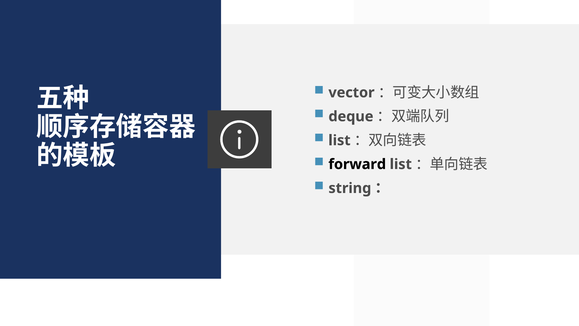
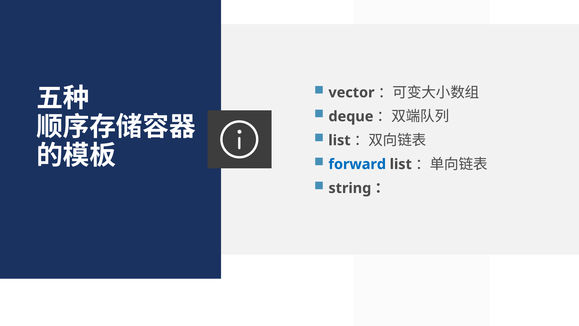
forward colour: black -> blue
